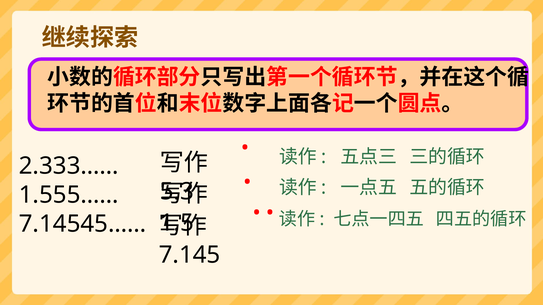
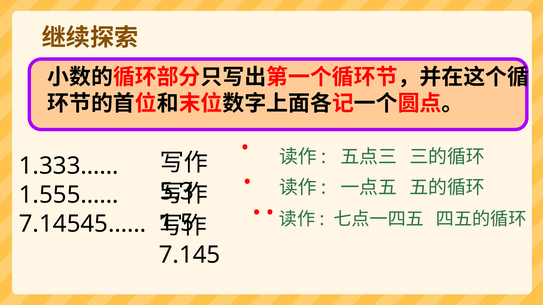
2.333……: 2.333…… -> 1.333……
